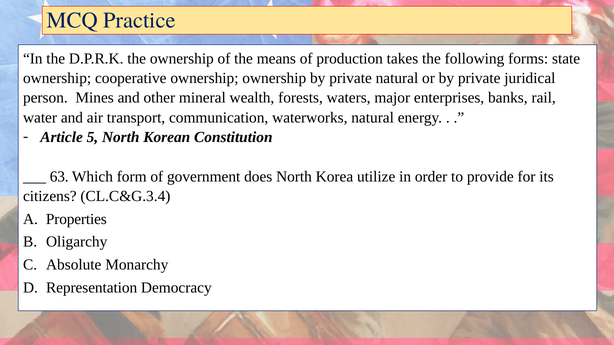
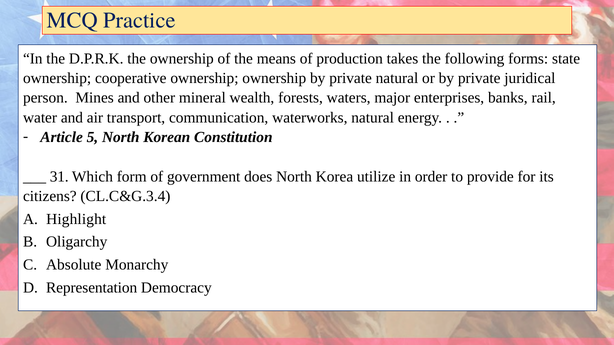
63: 63 -> 31
Properties: Properties -> Highlight
